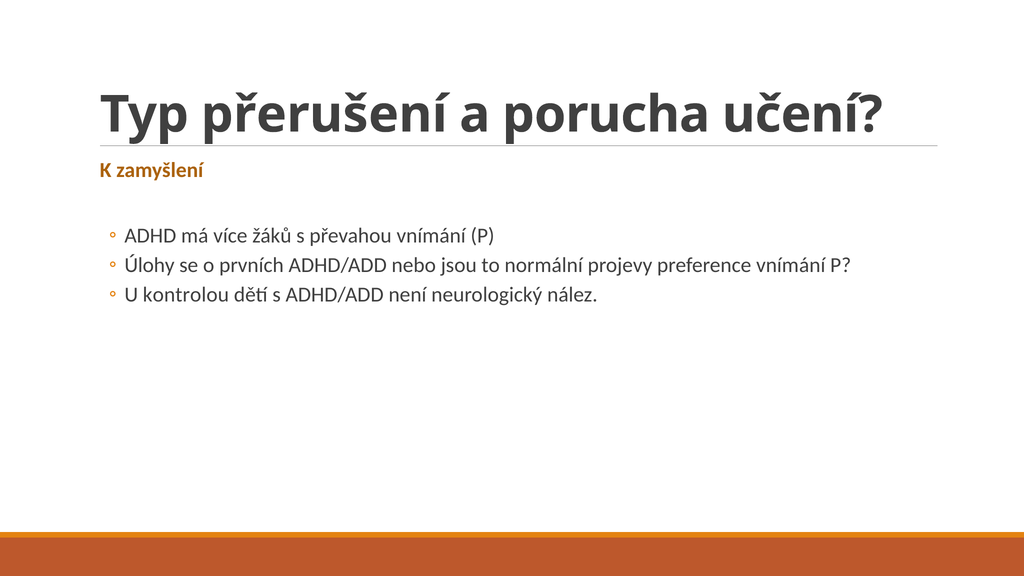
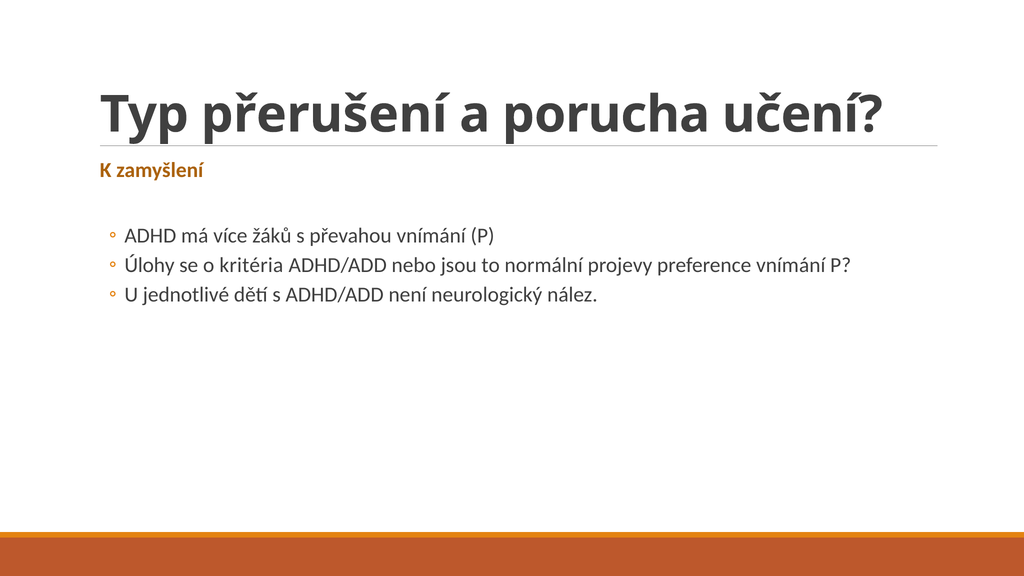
prvních: prvních -> kritéria
kontrolou: kontrolou -> jednotlivé
